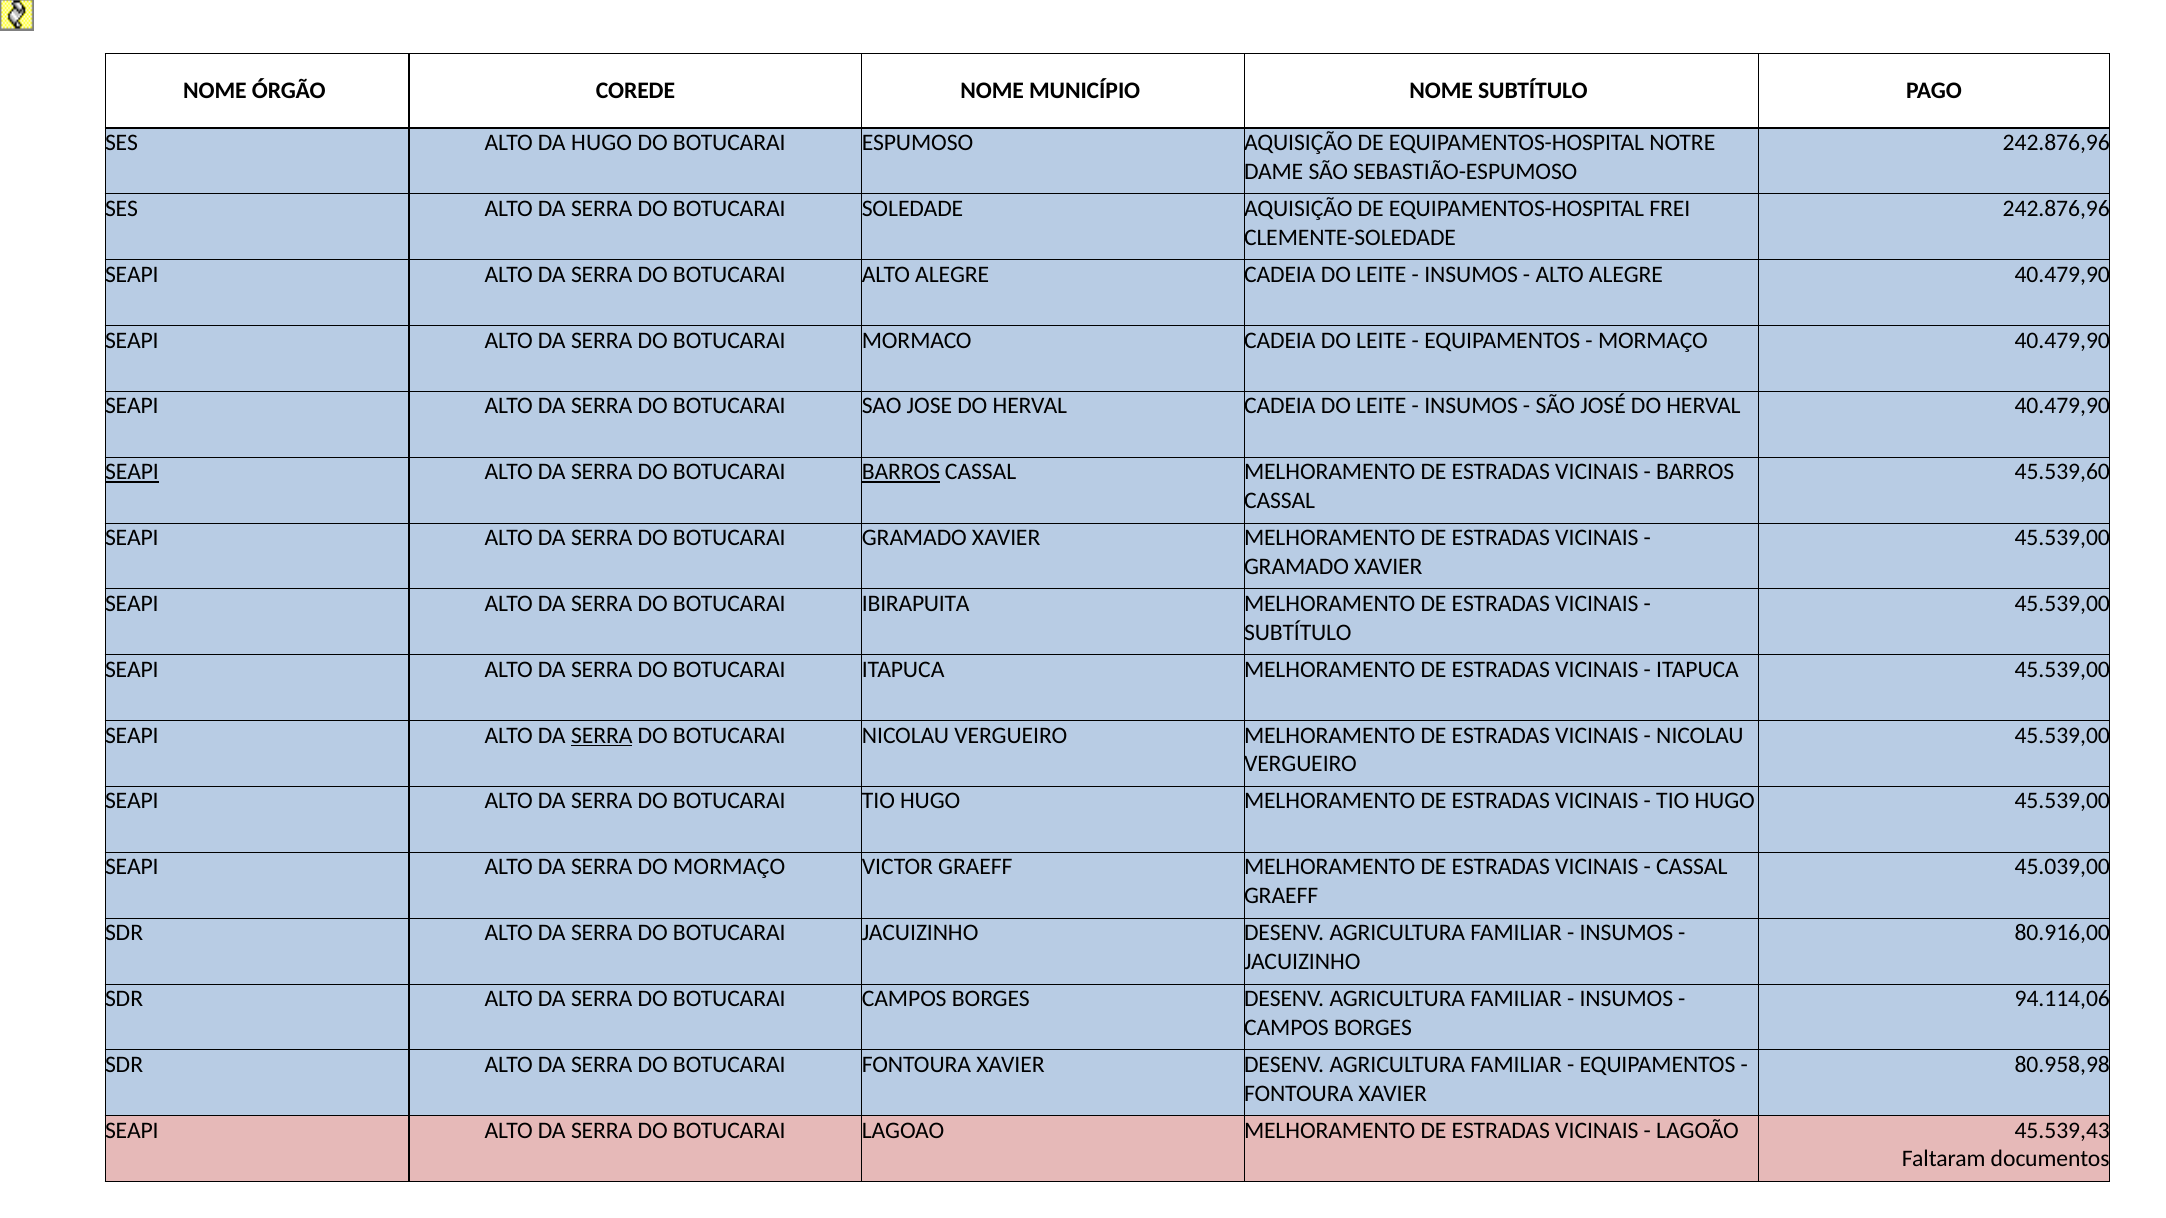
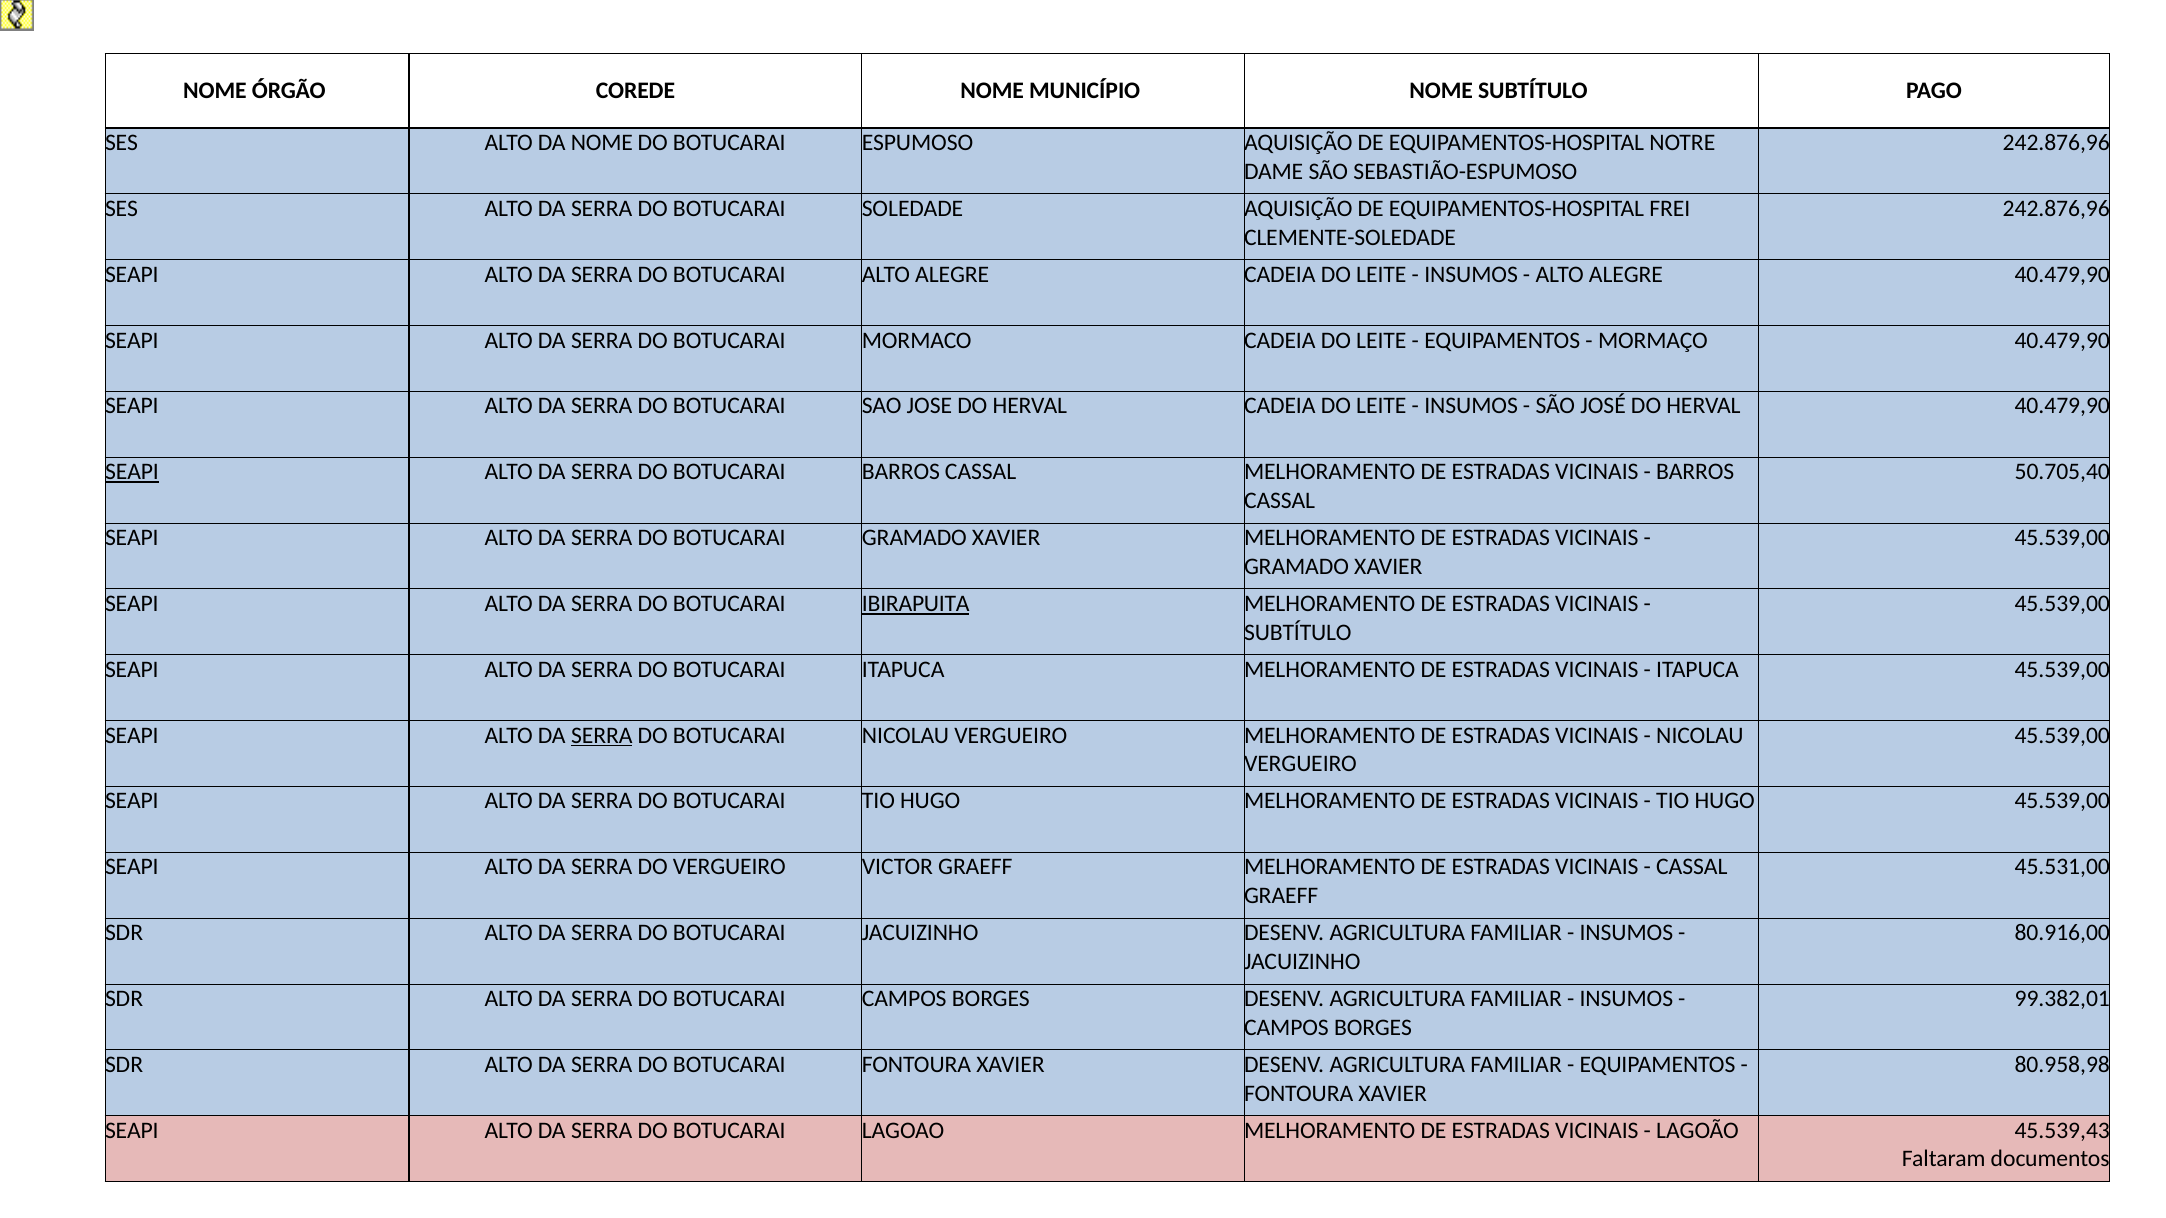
DA HUGO: HUGO -> NOME
BARROS at (901, 472) underline: present -> none
45.539,60: 45.539,60 -> 50.705,40
IBIRAPUITA underline: none -> present
DO MORMAÇO: MORMAÇO -> VERGUEIRO
45.039,00: 45.039,00 -> 45.531,00
94.114,06: 94.114,06 -> 99.382,01
